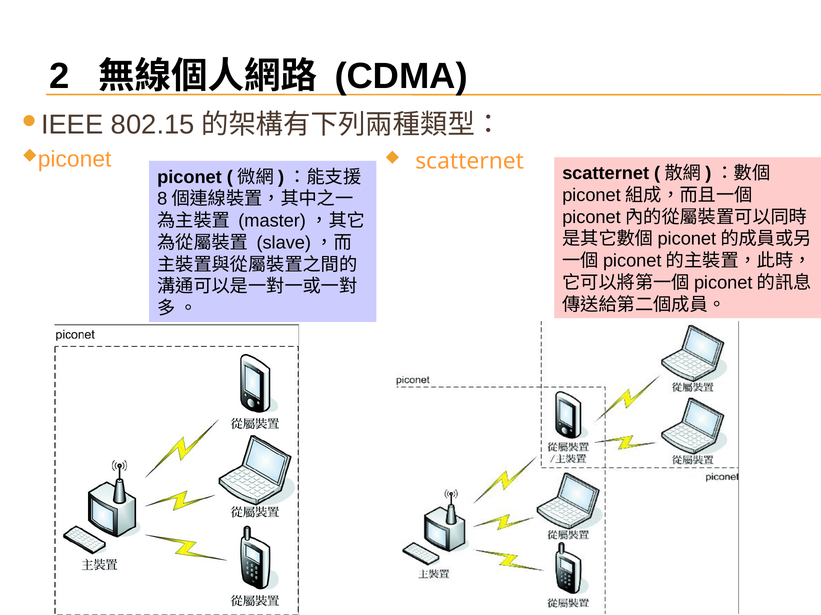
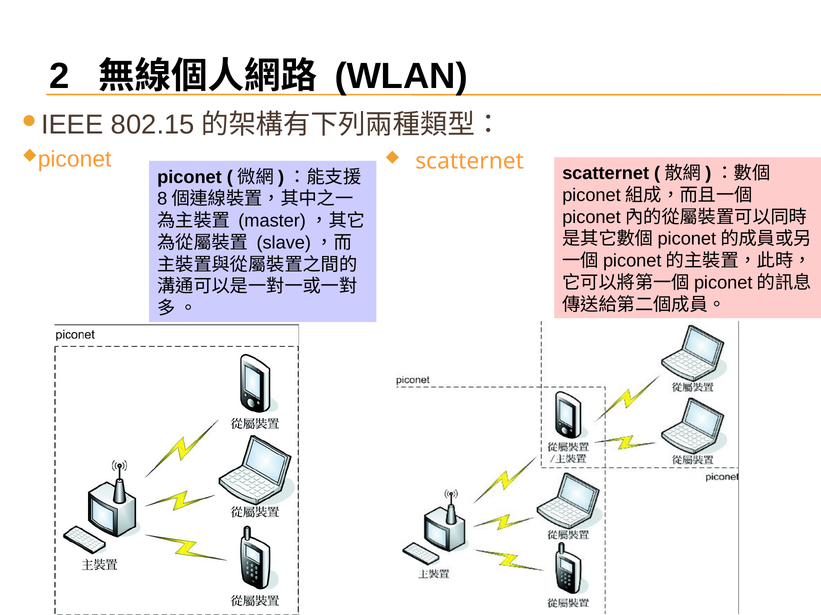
CDMA: CDMA -> WLAN
